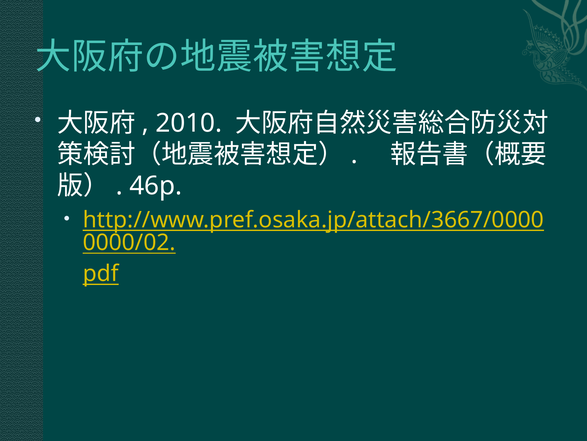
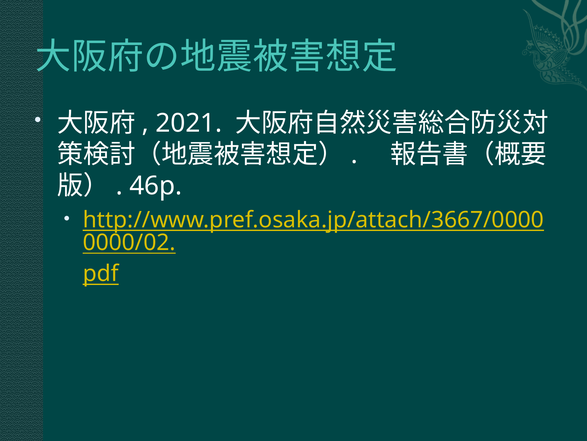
2010: 2010 -> 2021
